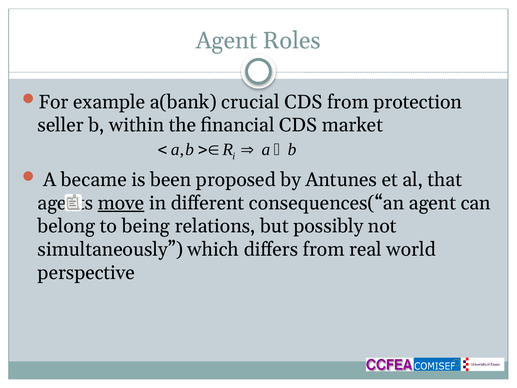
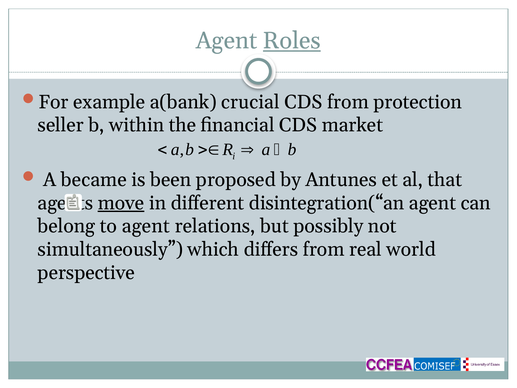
Roles underline: none -> present
consequences(“an: consequences(“an -> disintegration(“an
to being: being -> agent
